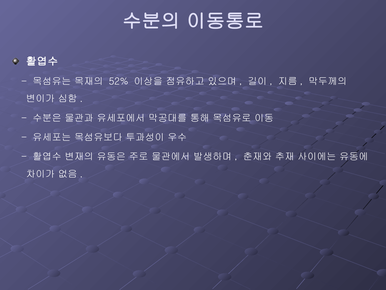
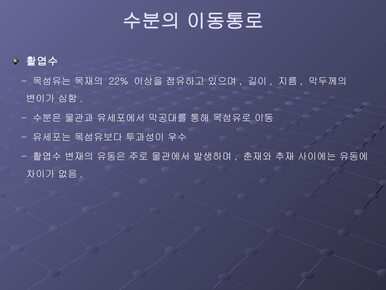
52%: 52% -> 22%
